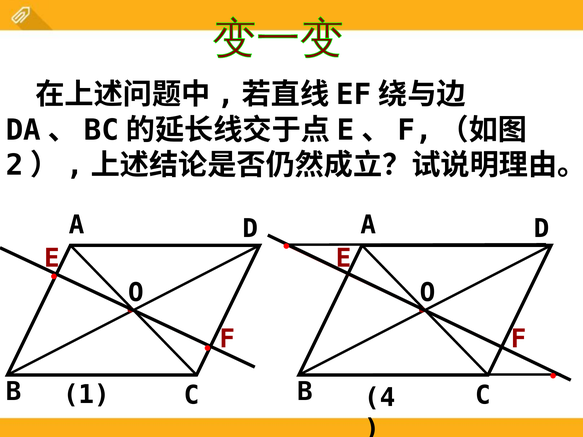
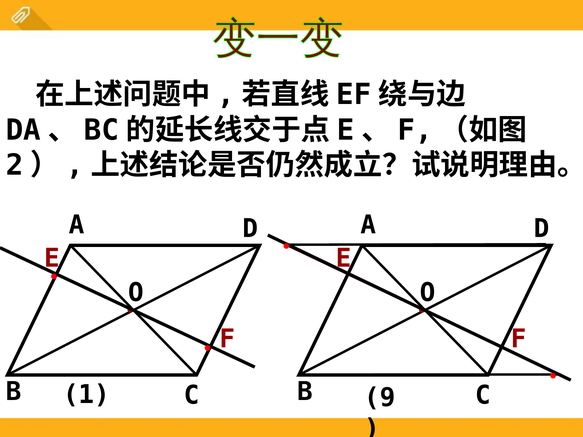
4: 4 -> 9
